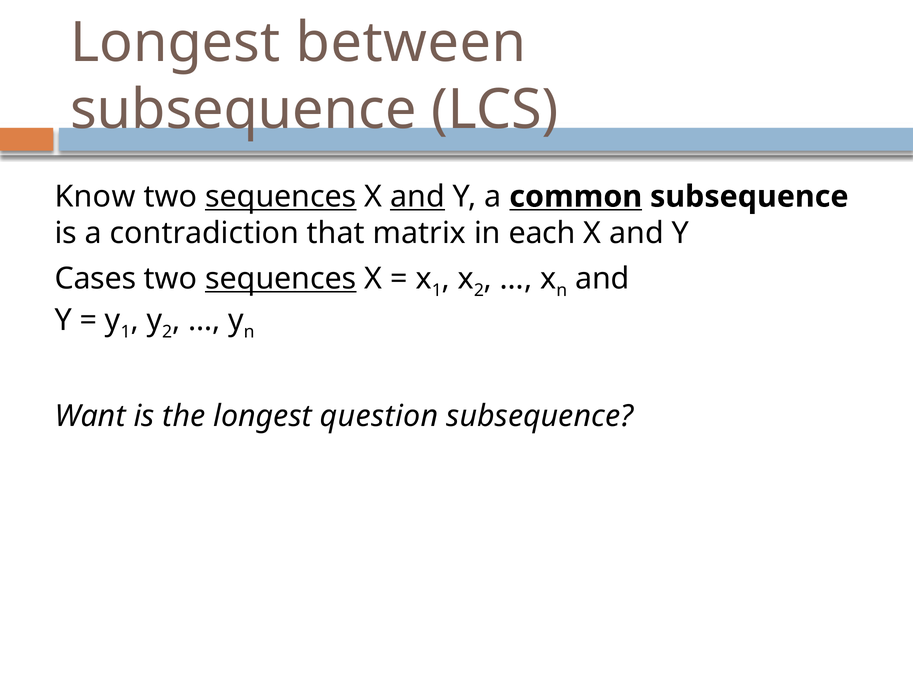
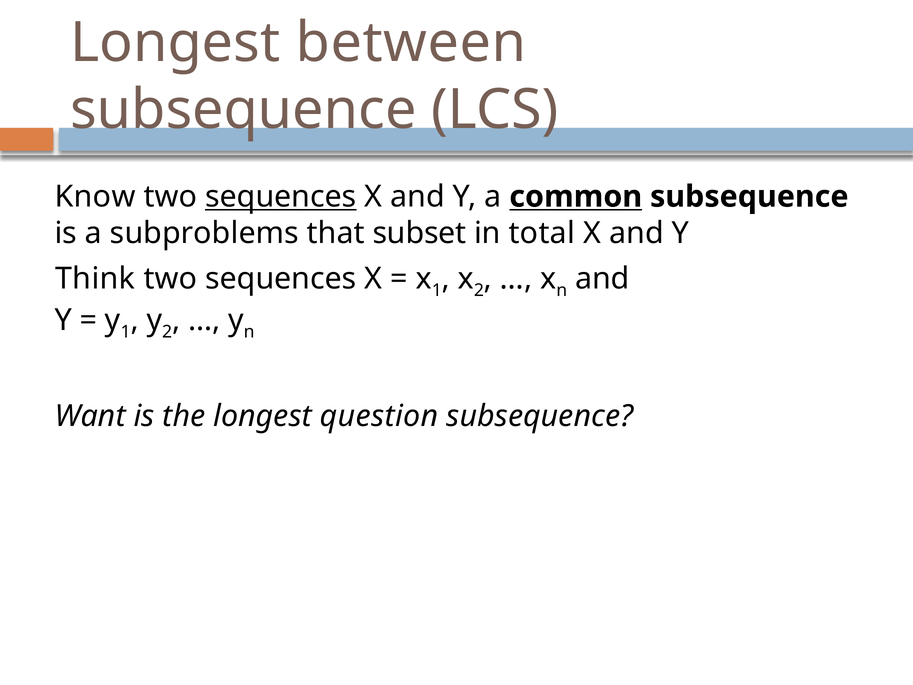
and at (418, 197) underline: present -> none
contradiction: contradiction -> subproblems
matrix: matrix -> subset
each: each -> total
Cases: Cases -> Think
sequences at (281, 278) underline: present -> none
